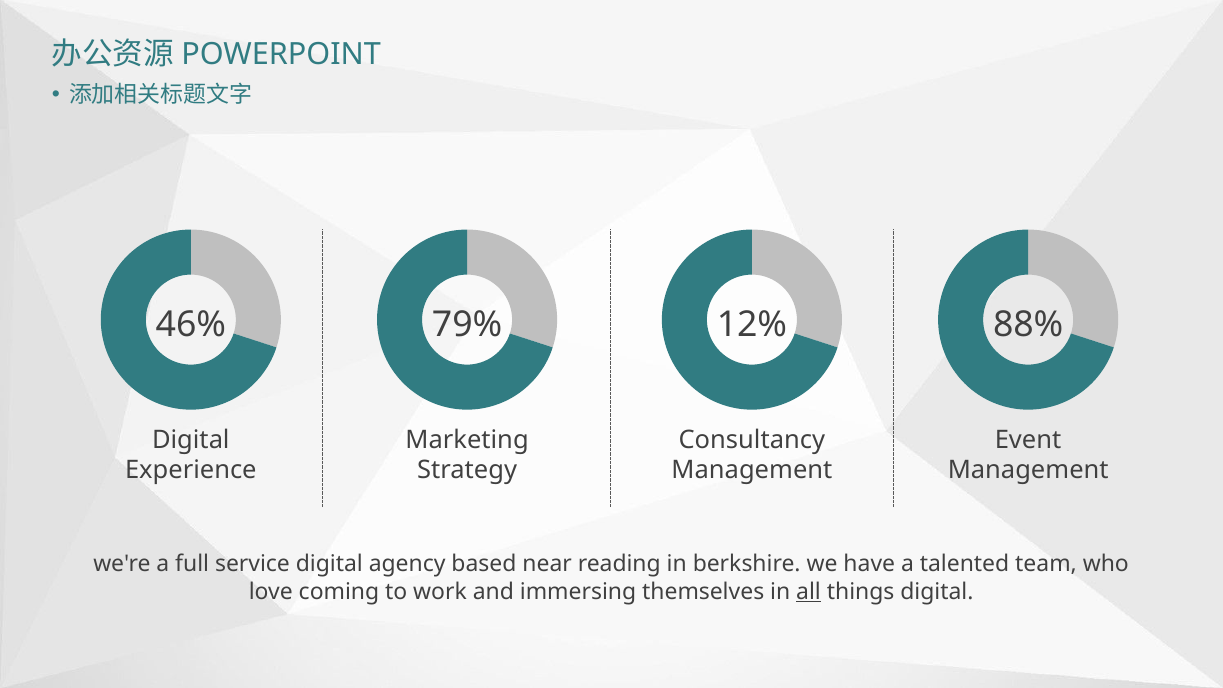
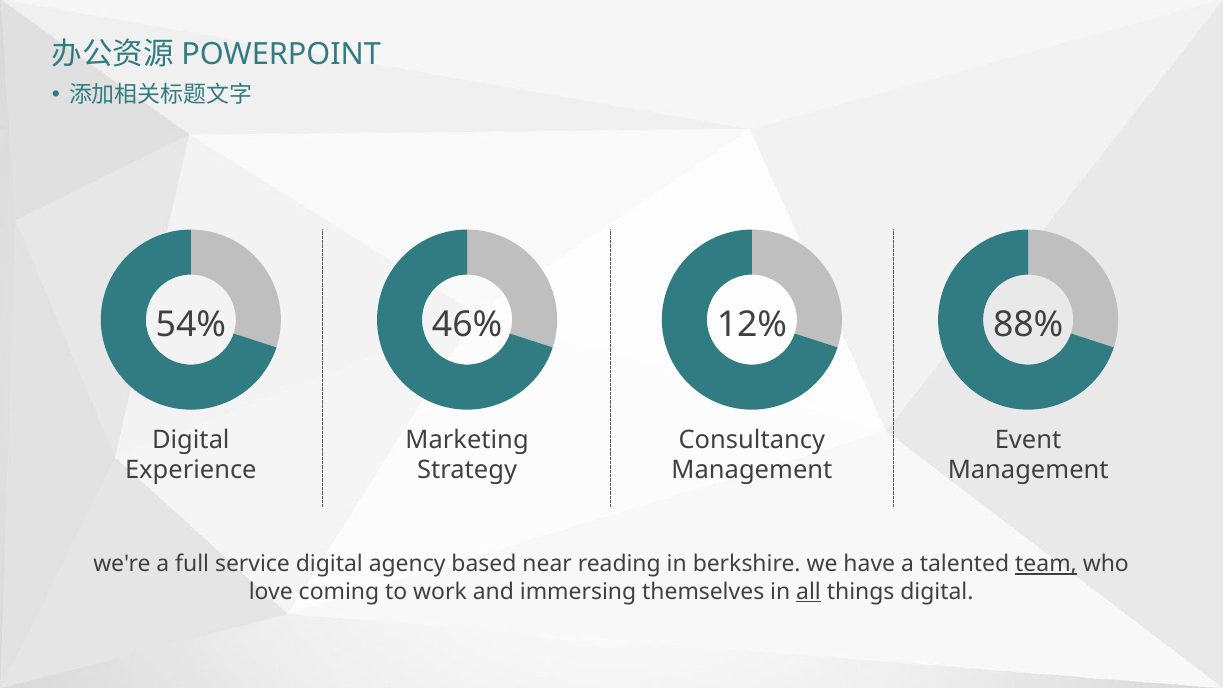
46%: 46% -> 54%
79%: 79% -> 46%
team underline: none -> present
